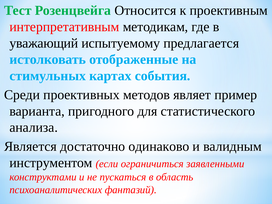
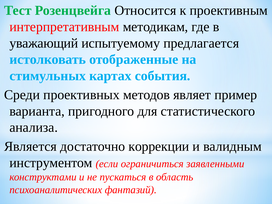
одинаково: одинаково -> коррекции
